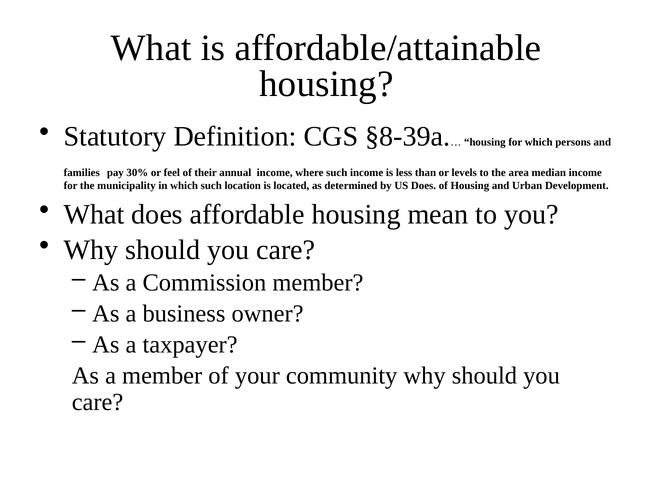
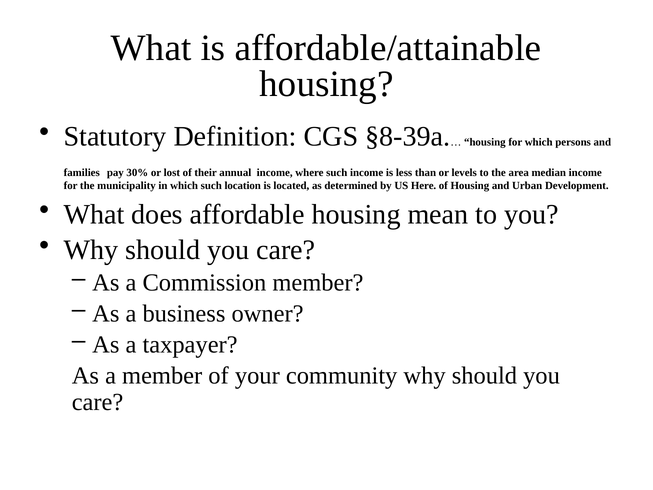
feel: feel -> lost
US Does: Does -> Here
